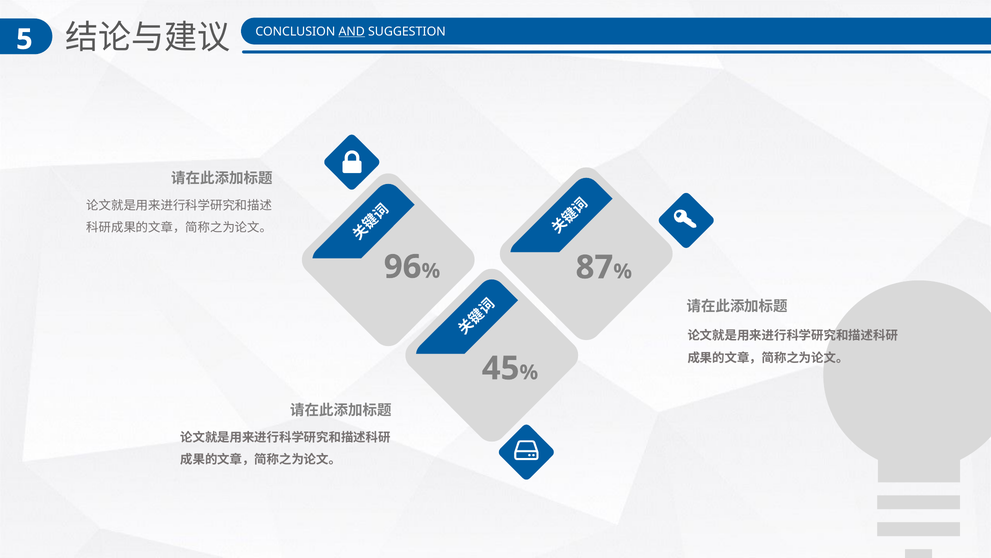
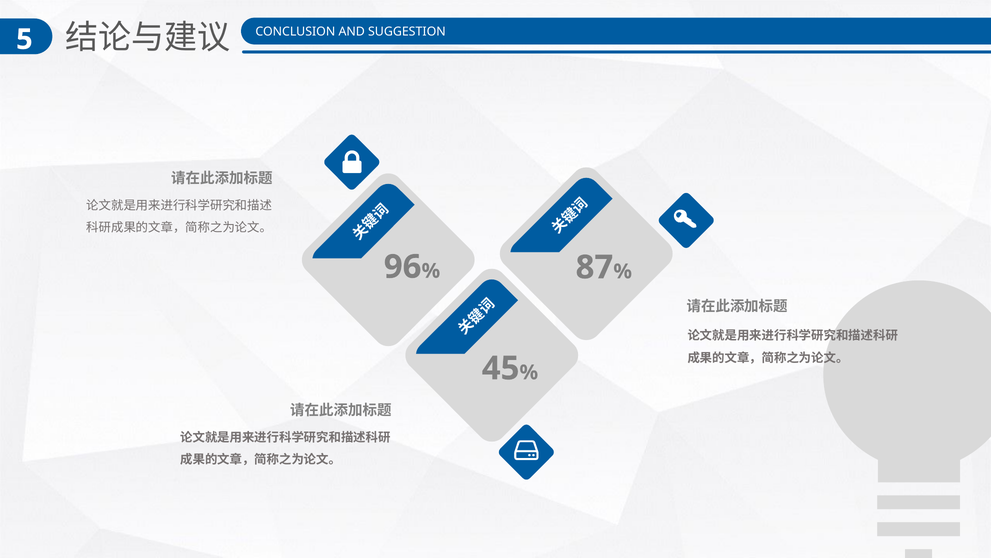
AND underline: present -> none
